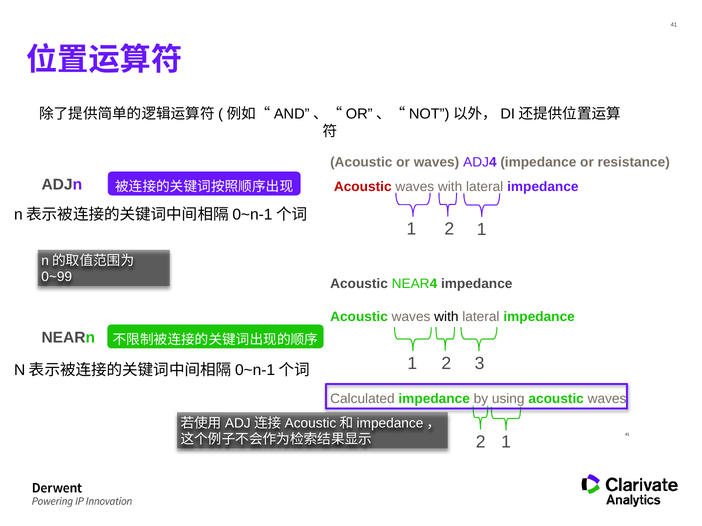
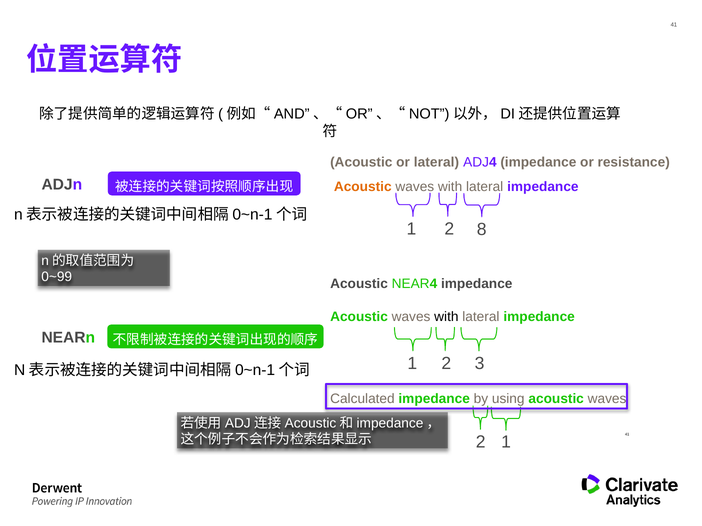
or waves: waves -> lateral
Acoustic at (363, 187) colour: red -> orange
2 1: 1 -> 8
